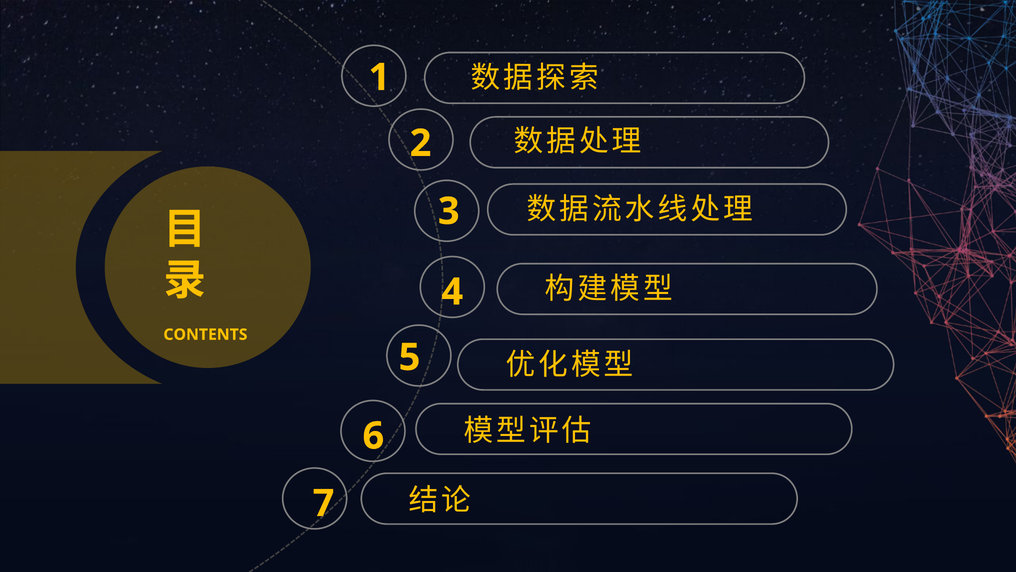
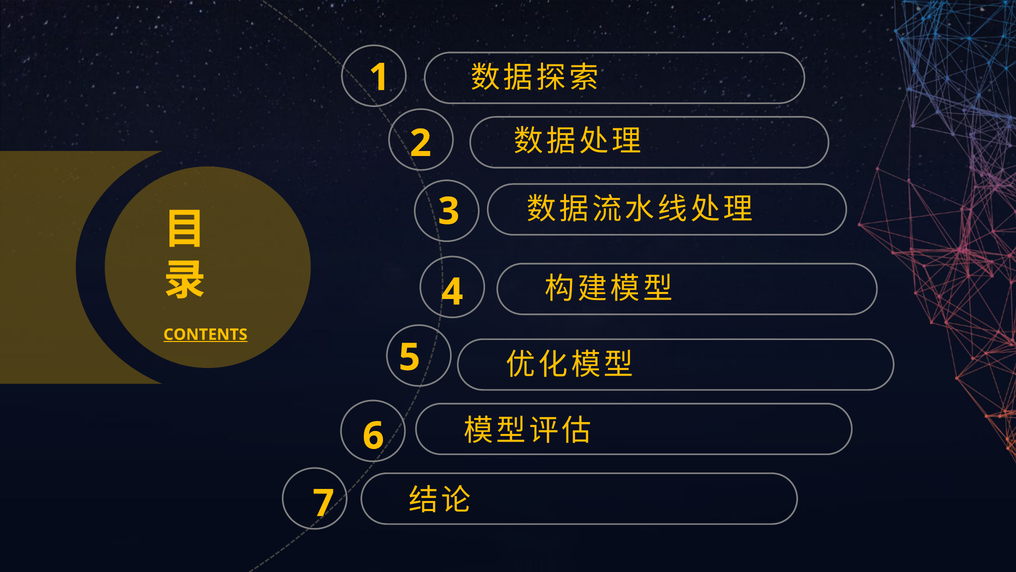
CONTENTS underline: none -> present
